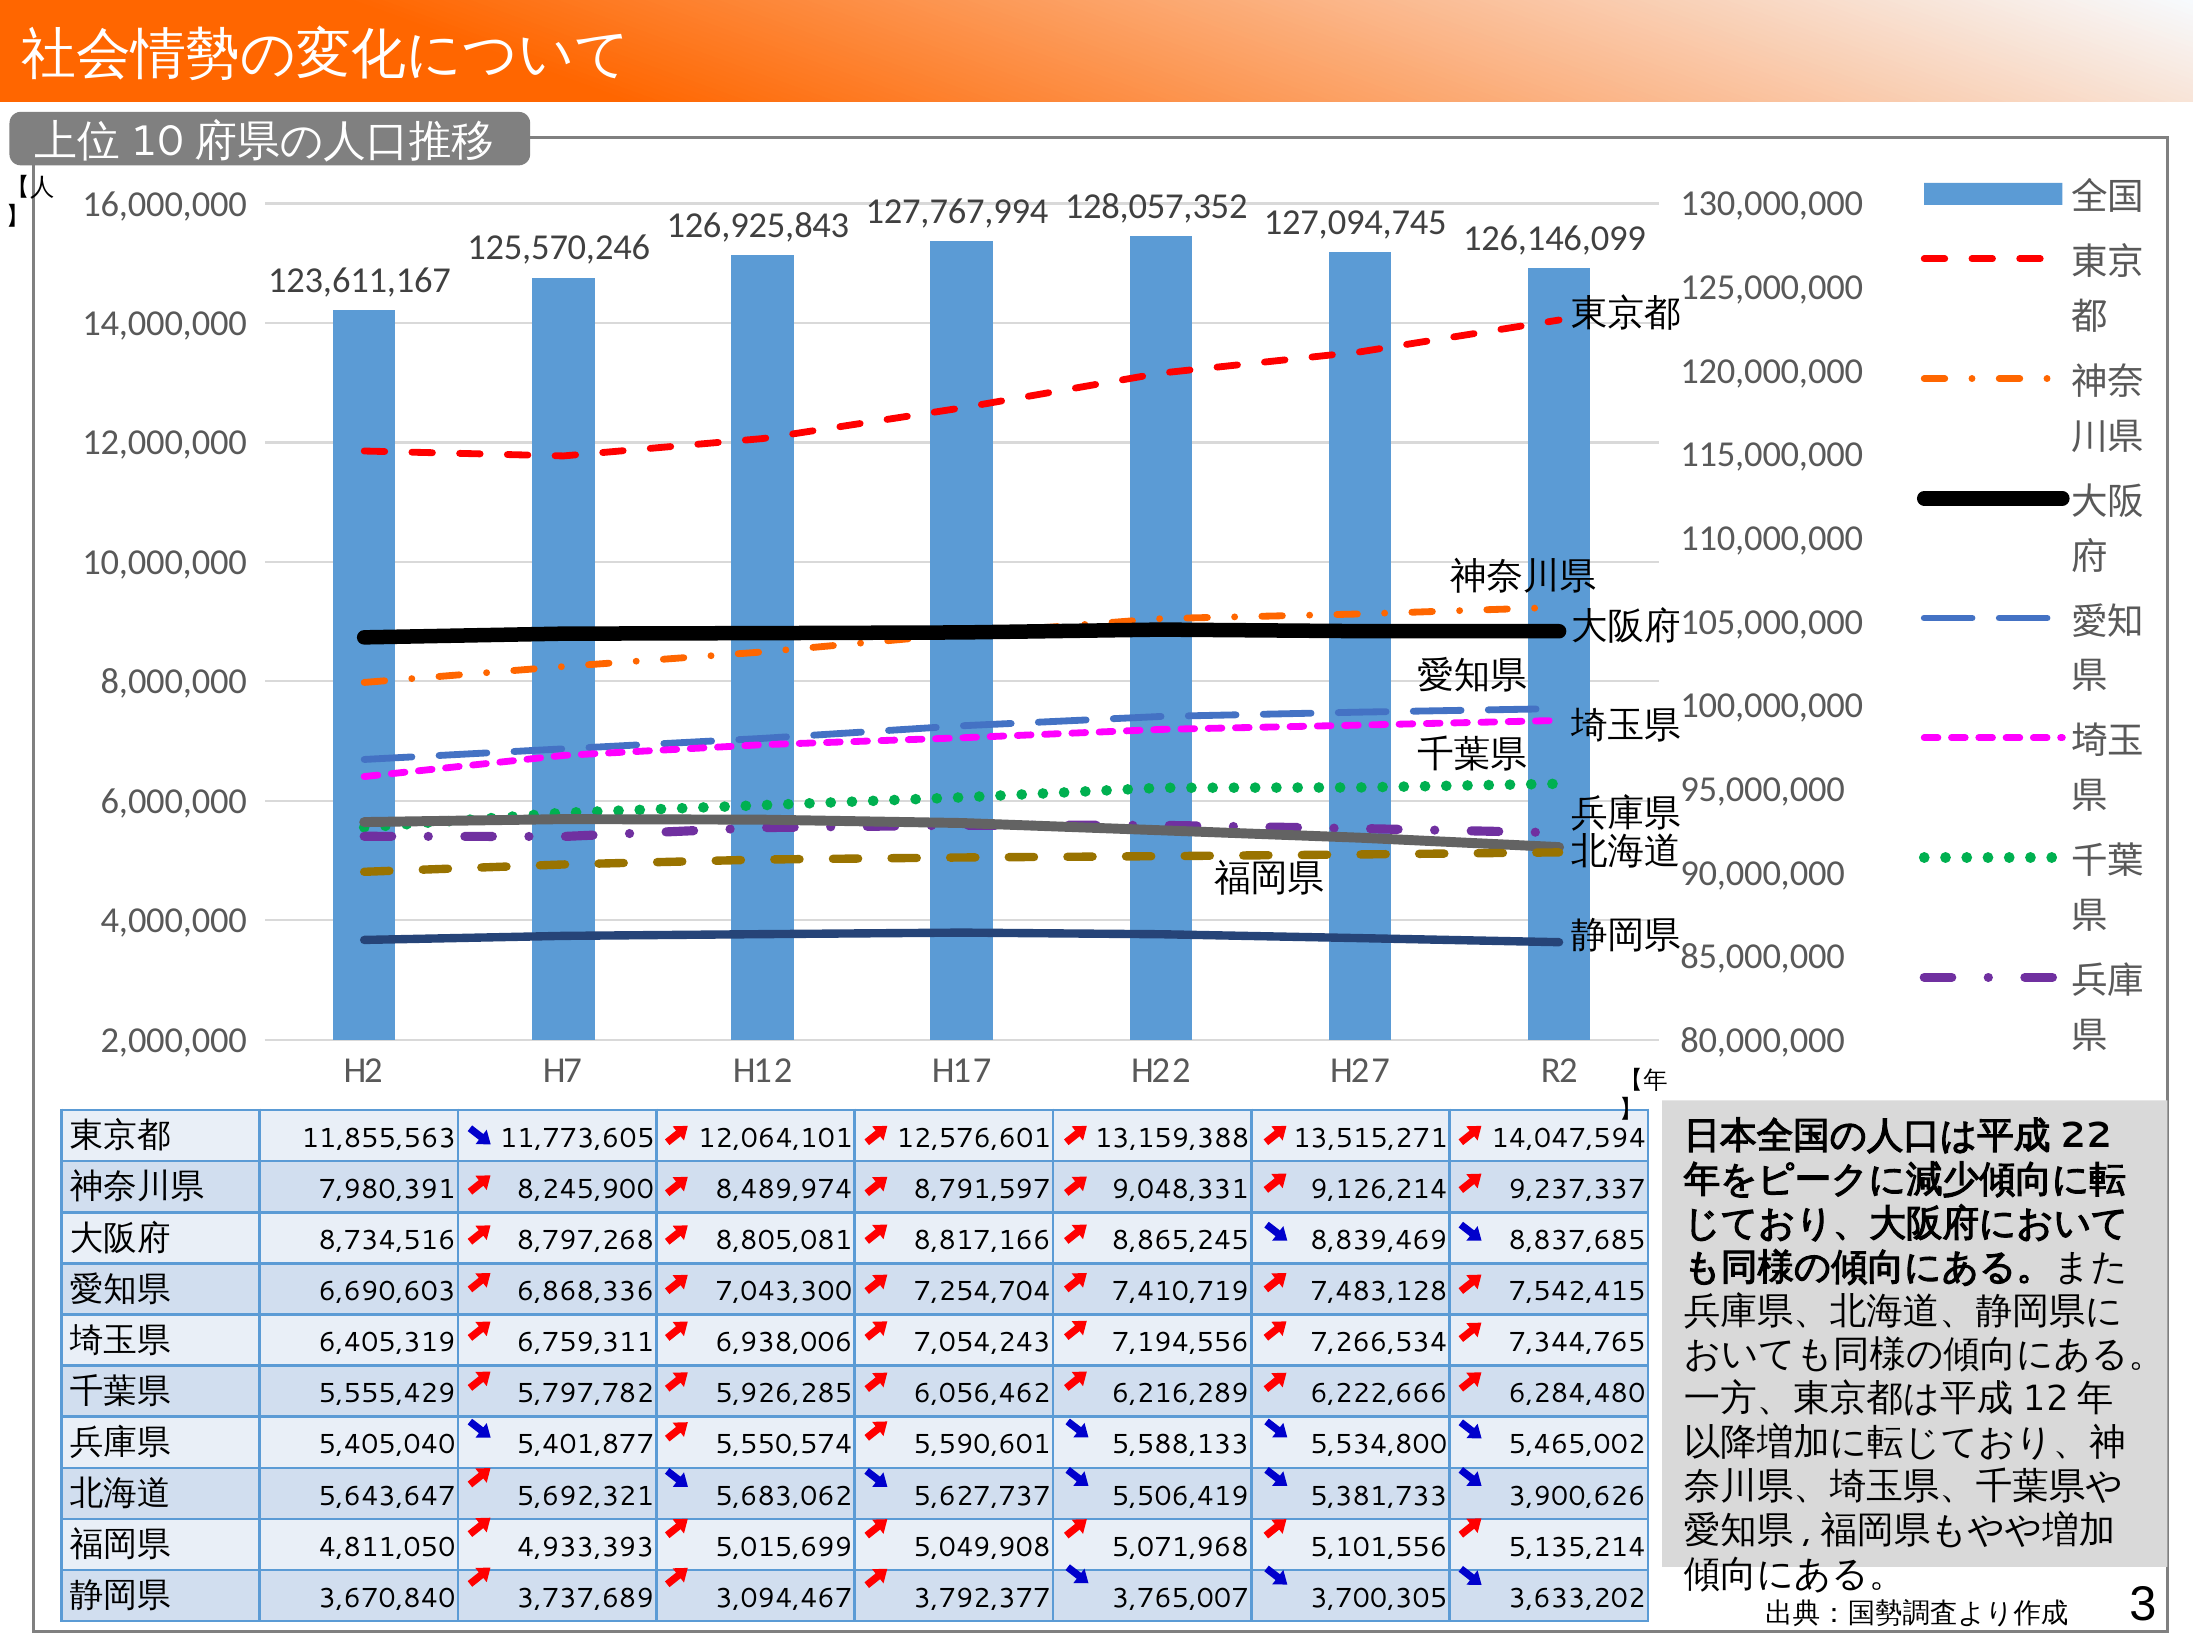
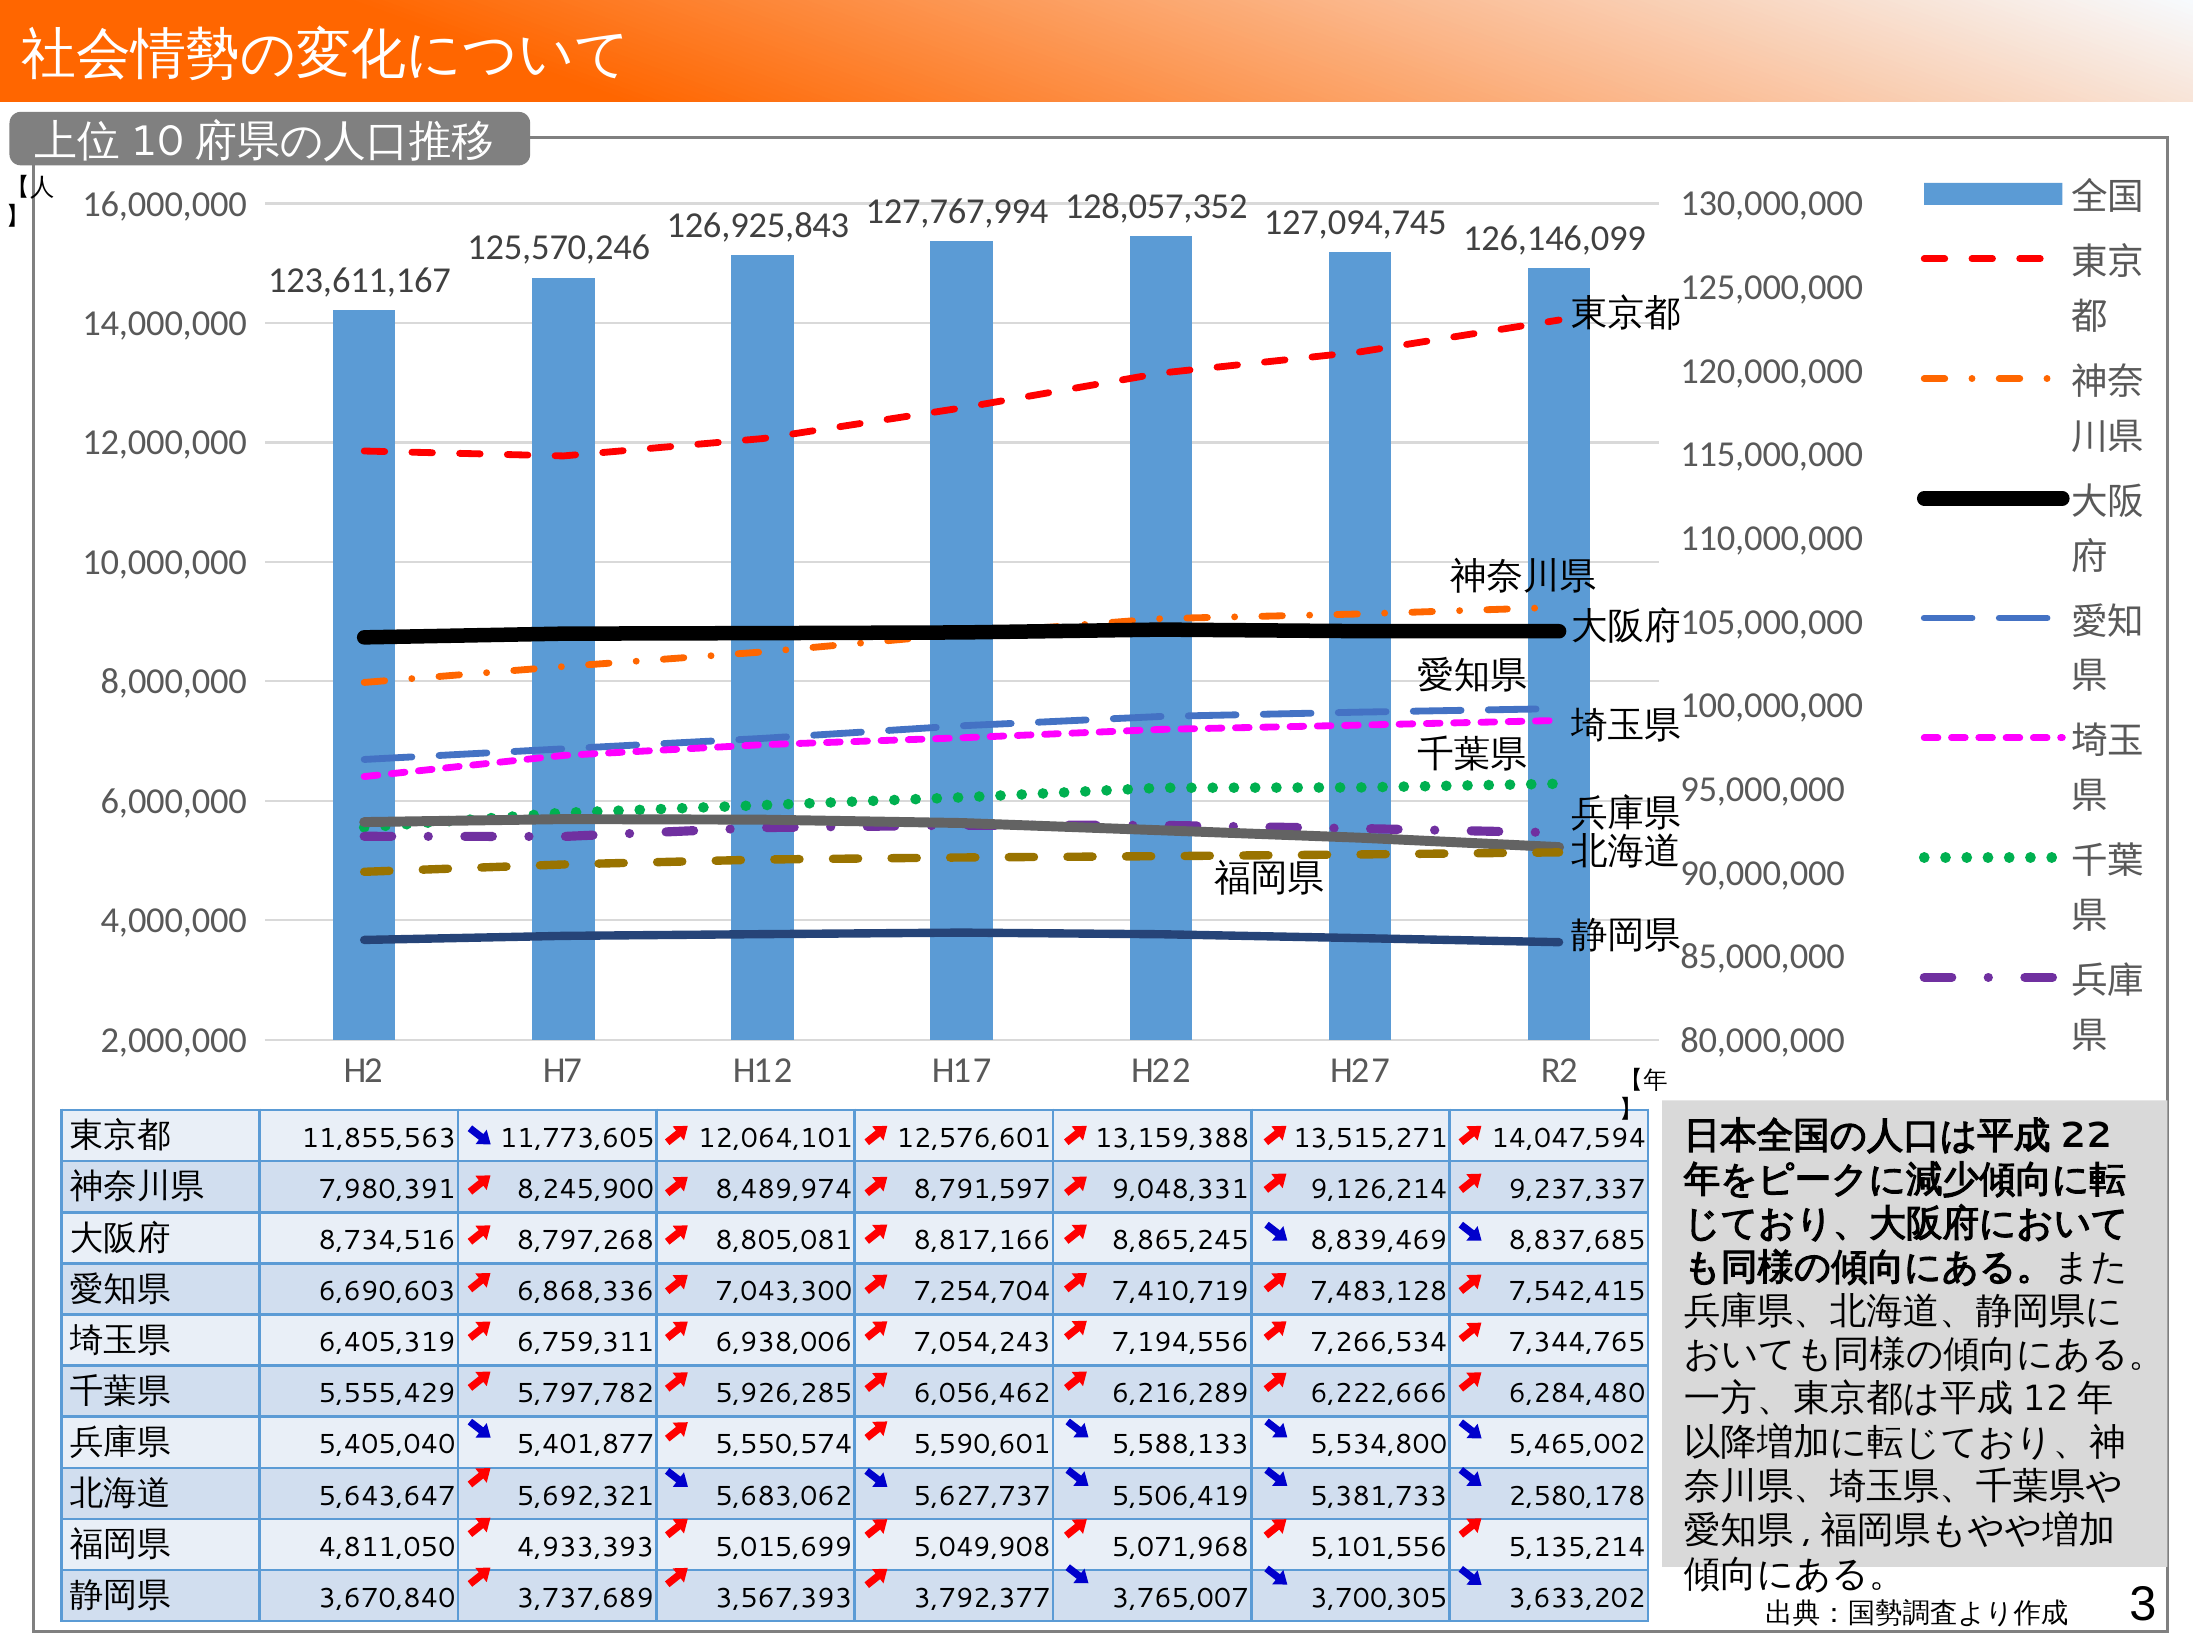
3,900,626: 3,900,626 -> 2,580,178
3,094,467: 3,094,467 -> 3,567,393
